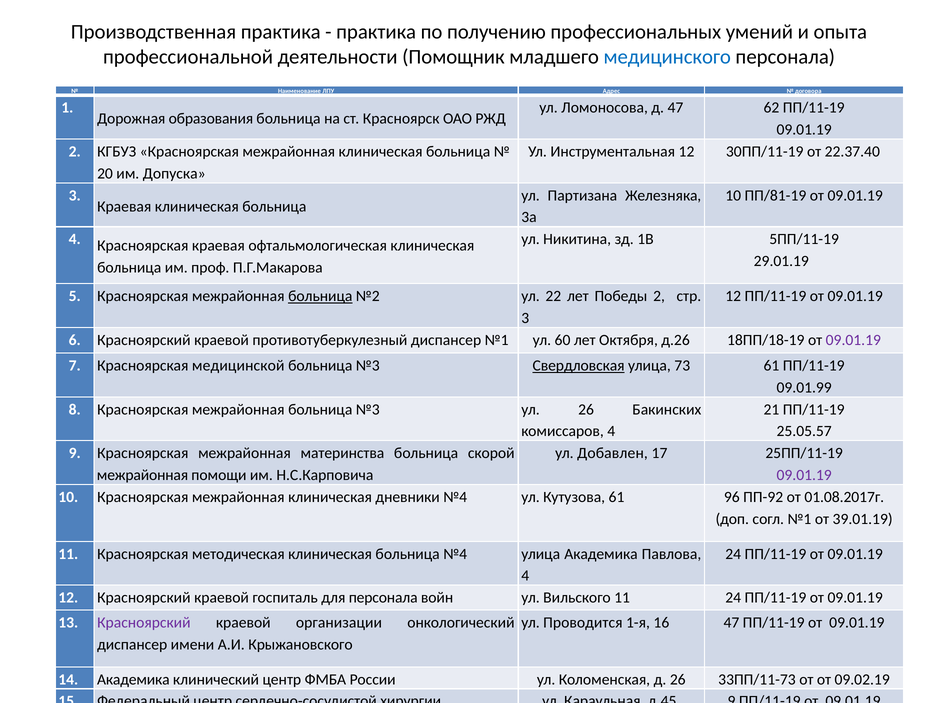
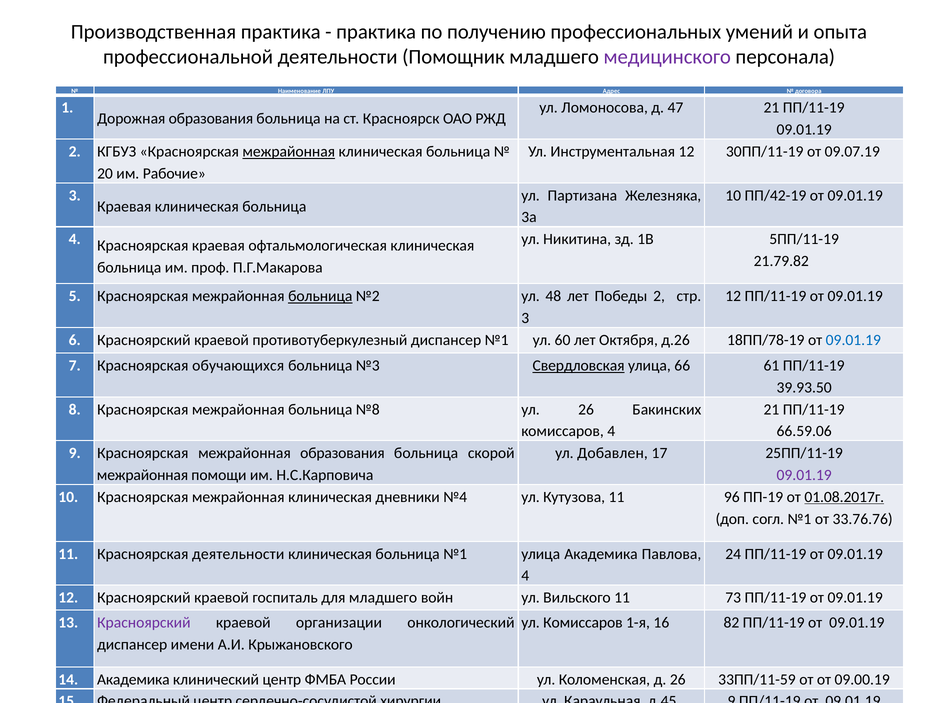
медицинского colour: blue -> purple
47 62: 62 -> 21
межрайонная at (289, 152) underline: none -> present
22.37.40: 22.37.40 -> 09.07.19
Допуска: Допуска -> Рабочие
ПП/81-19: ПП/81-19 -> ПП/42-19
29.01.19: 29.01.19 -> 21.79.82
22: 22 -> 48
18ПП/18-19: 18ПП/18-19 -> 18ПП/78-19
09.01.19 at (853, 340) colour: purple -> blue
медицинской: медицинской -> обучающихся
73: 73 -> 66
09.01.99: 09.01.99 -> 39.93.50
межрайонная больница №3: №3 -> №8
25.05.57: 25.05.57 -> 66.59.06
межрайонная материнства: материнства -> образования
Кутузова 61: 61 -> 11
ПП-92: ПП-92 -> ПП-19
01.08.2017г underline: none -> present
39.01.19: 39.01.19 -> 33.76.76
Красноярская методическая: методическая -> деятельности
больница №4: №4 -> №1
для персонала: персонала -> младшего
11 24: 24 -> 73
ул Проводится: Проводится -> Комиссаров
16 47: 47 -> 82
33ПП/11-73: 33ПП/11-73 -> 33ПП/11-59
09.02.19: 09.02.19 -> 09.00.19
